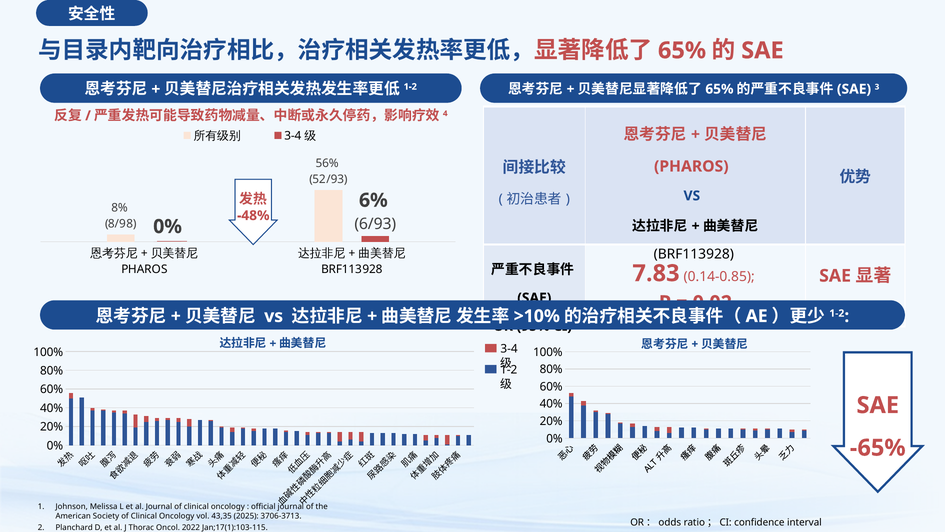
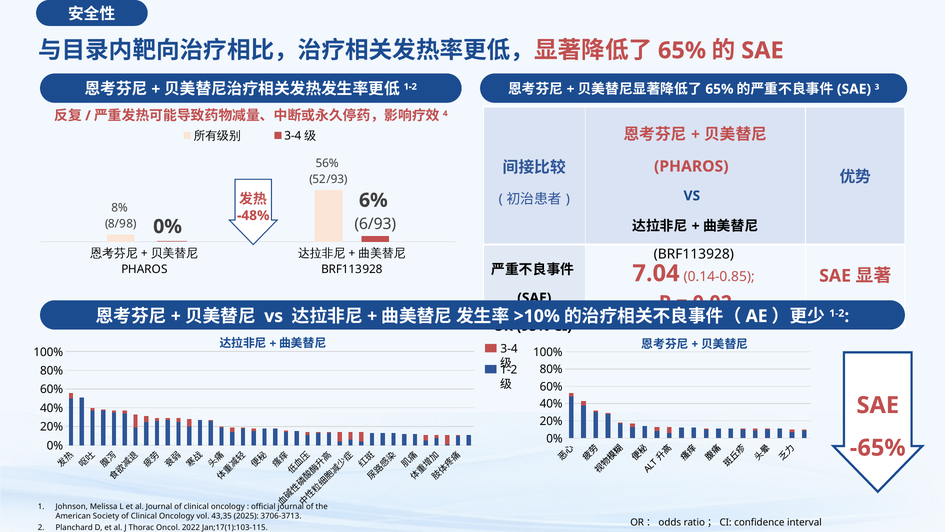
7.83: 7.83 -> 7.04
